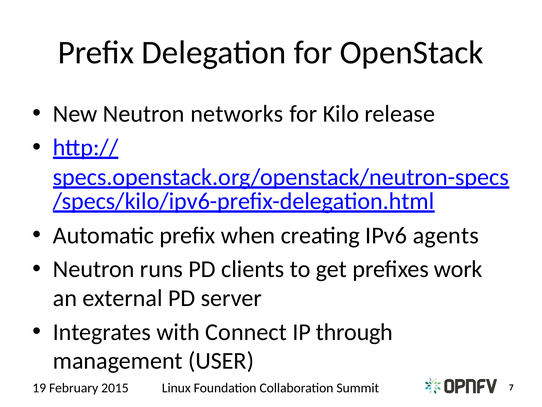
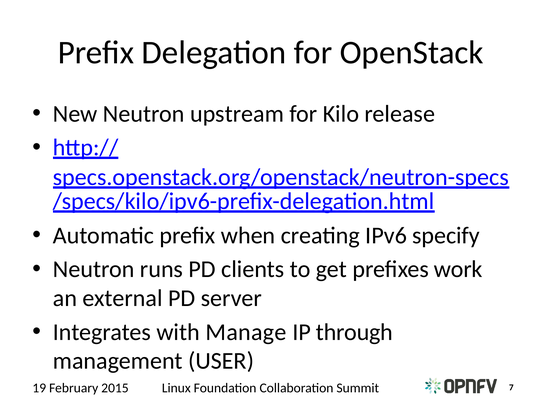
networks: networks -> upstream
agents: agents -> specify
Connect: Connect -> Manage
